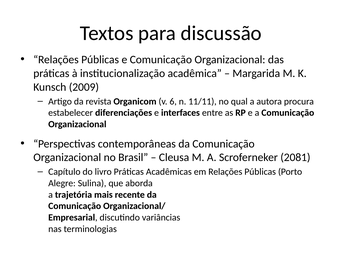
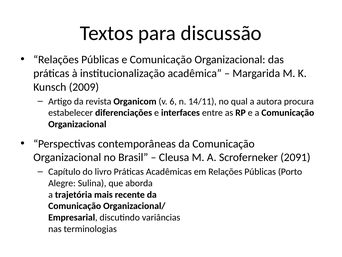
11/11: 11/11 -> 14/11
2081: 2081 -> 2091
